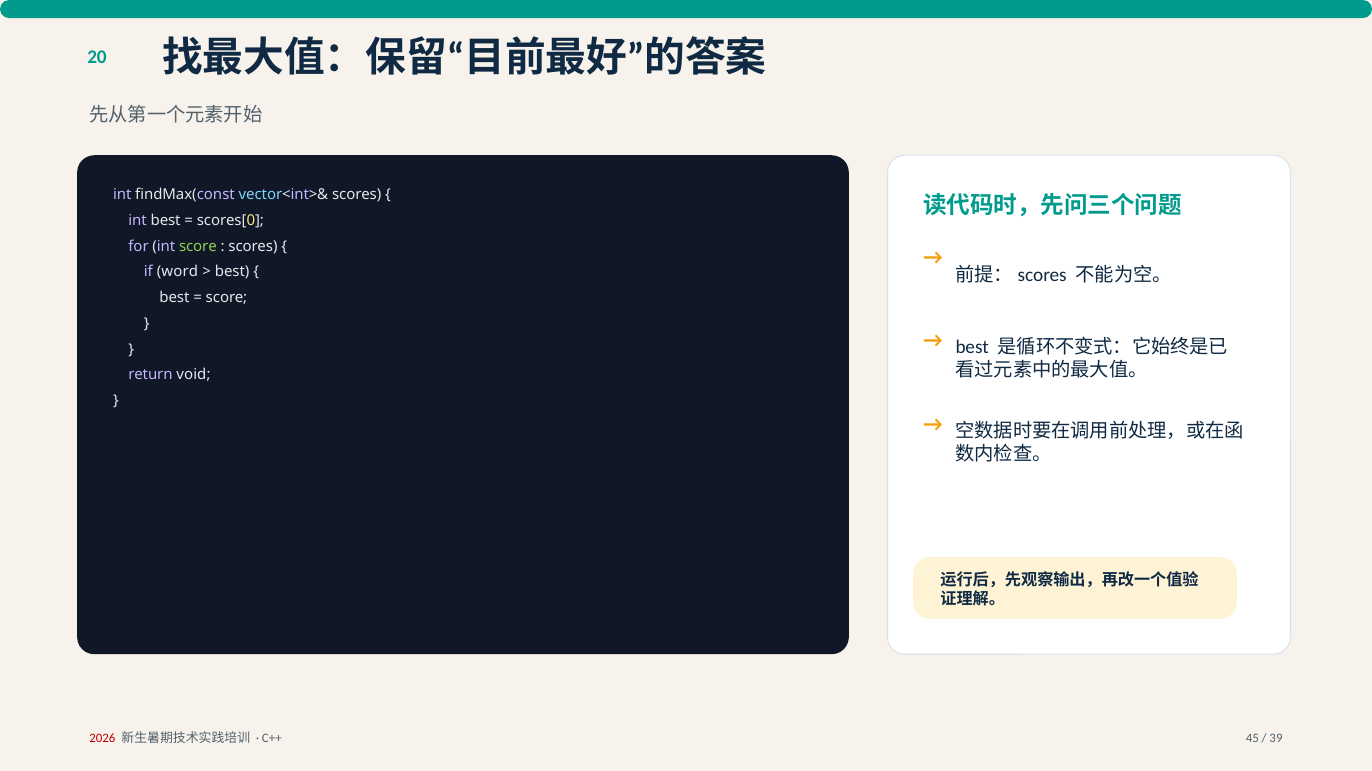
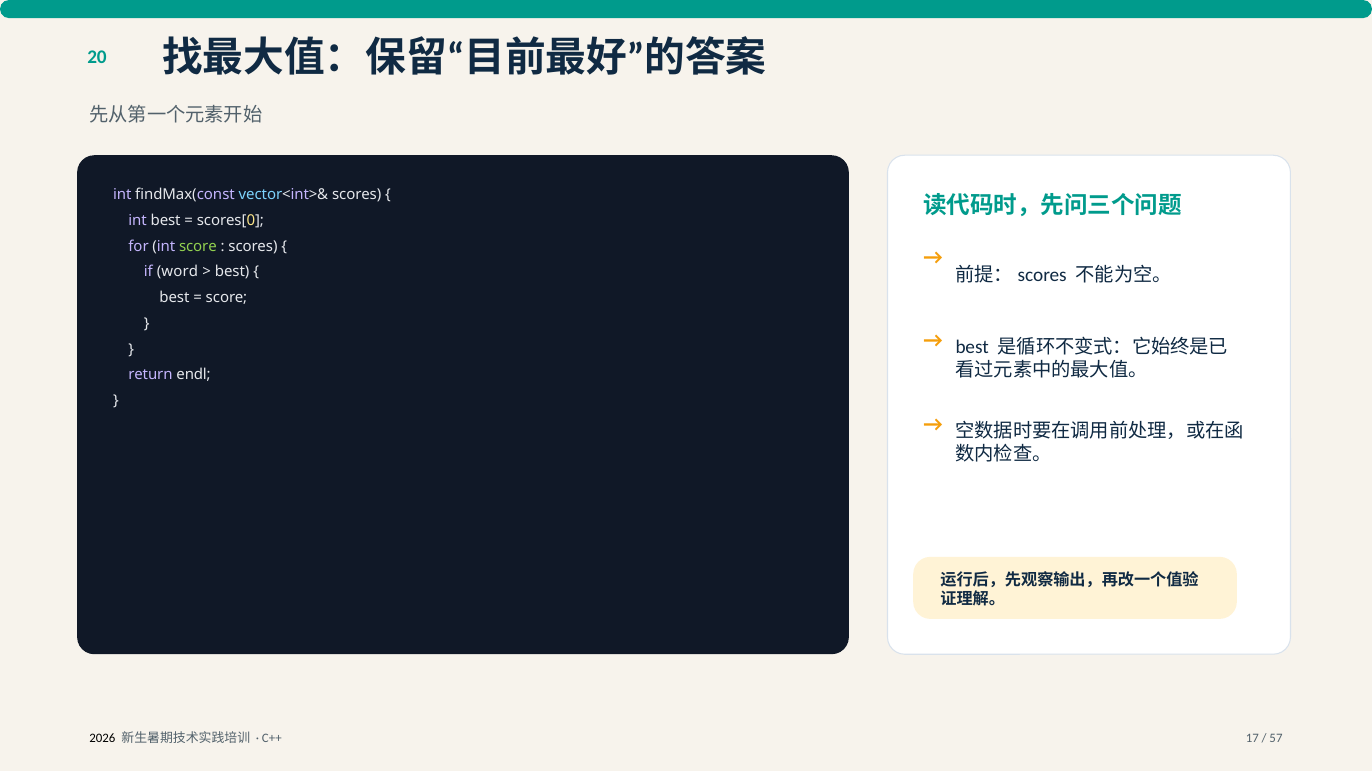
void: void -> endl
2026 colour: red -> black
45: 45 -> 17
39: 39 -> 57
